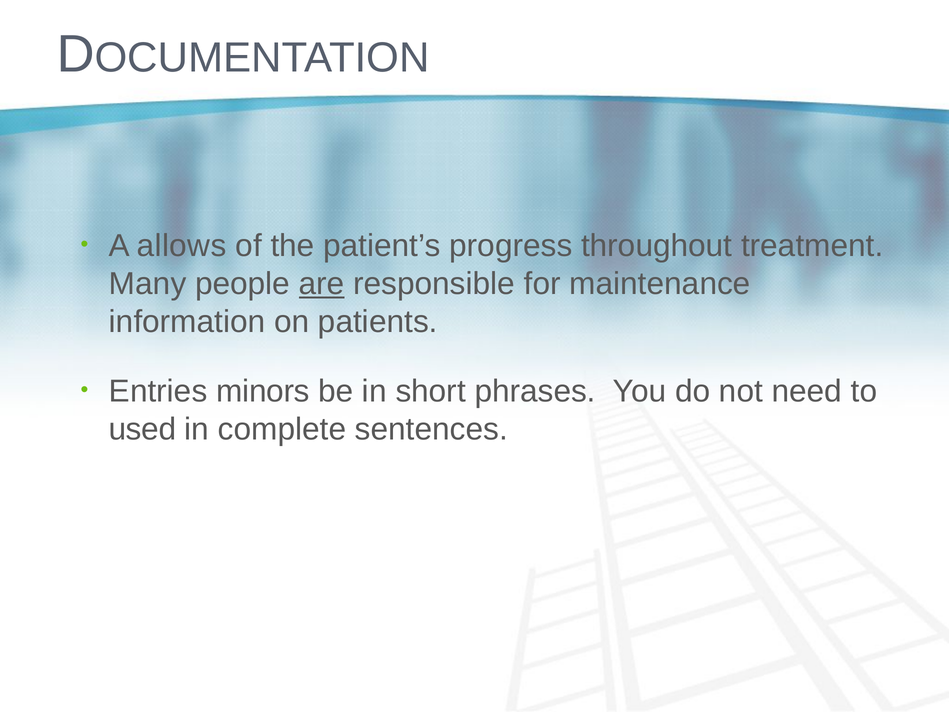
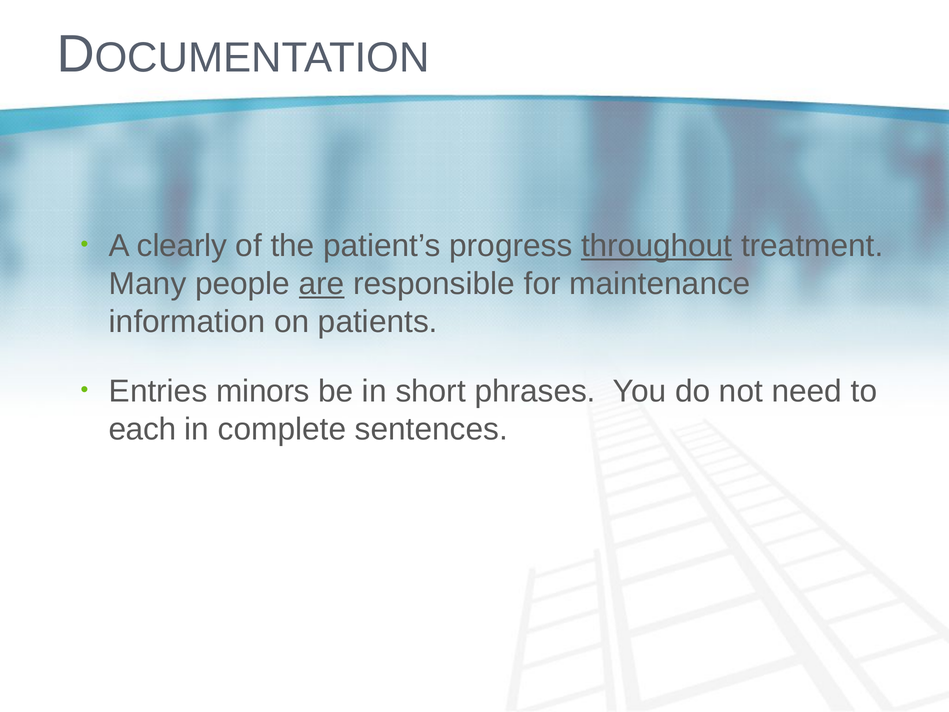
allows: allows -> clearly
throughout underline: none -> present
used: used -> each
